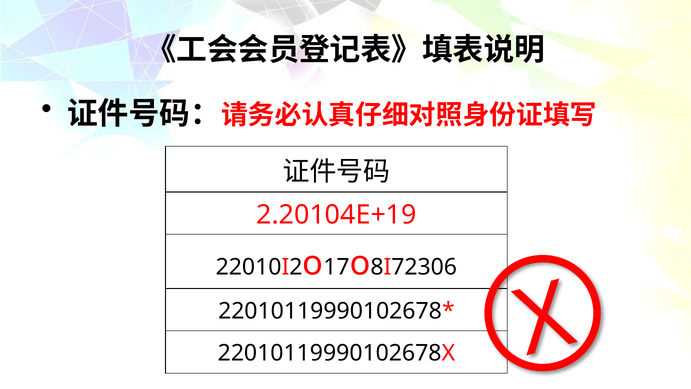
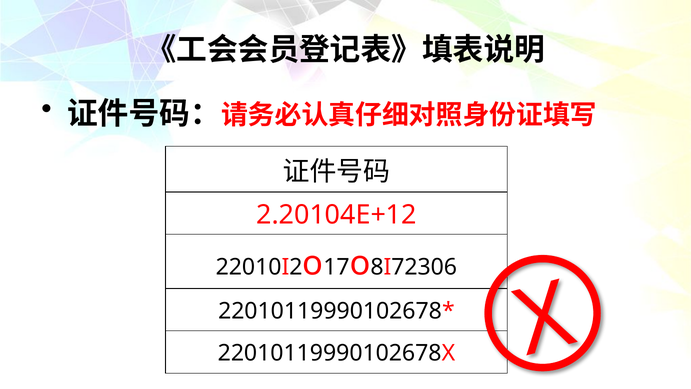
2.20104E+19: 2.20104E+19 -> 2.20104E+12
